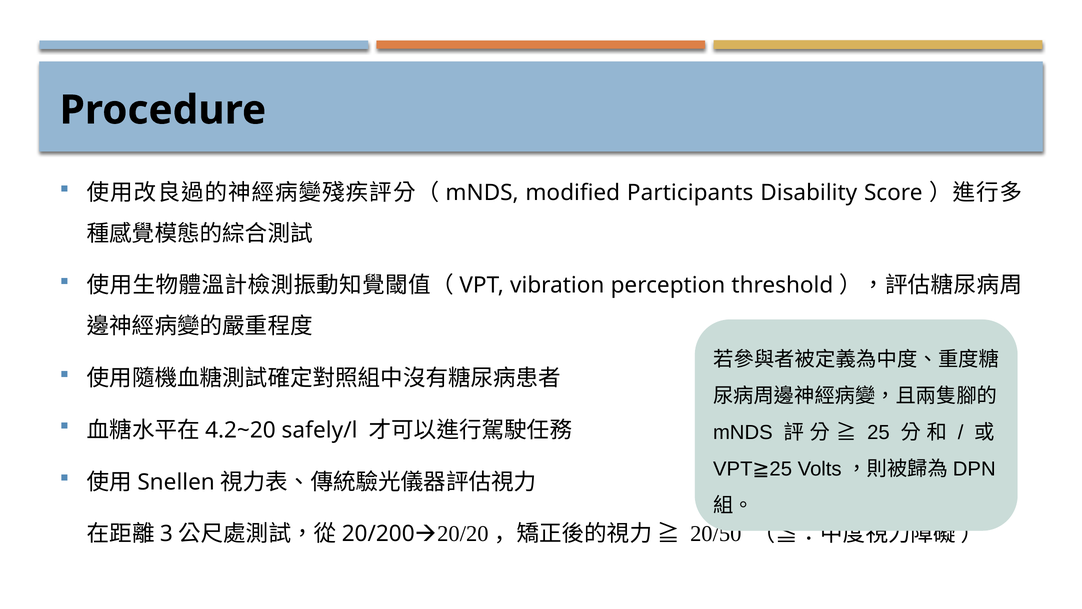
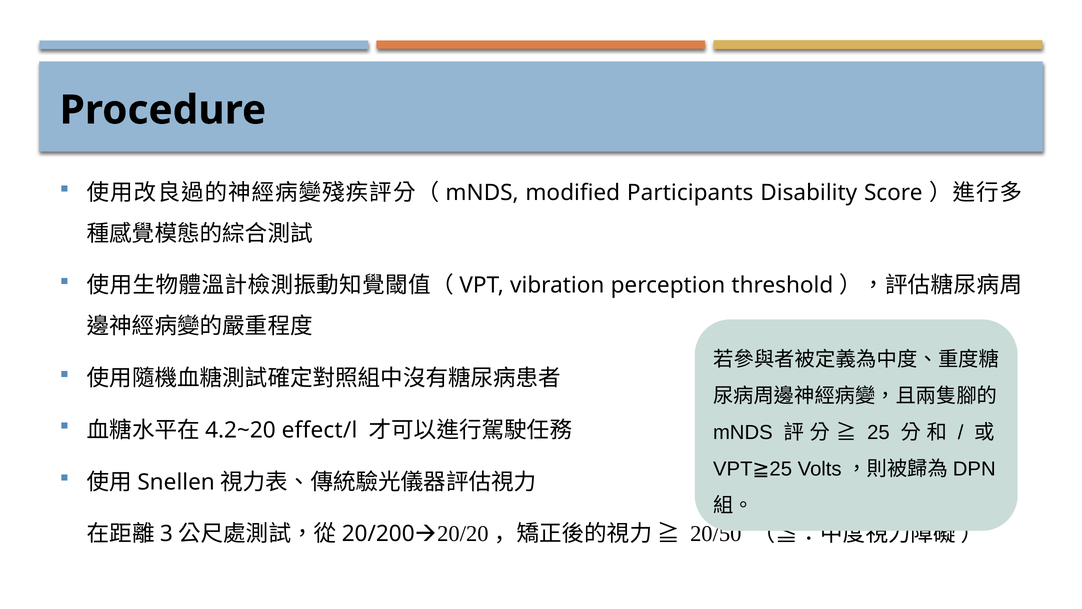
safely/l: safely/l -> effect/l
